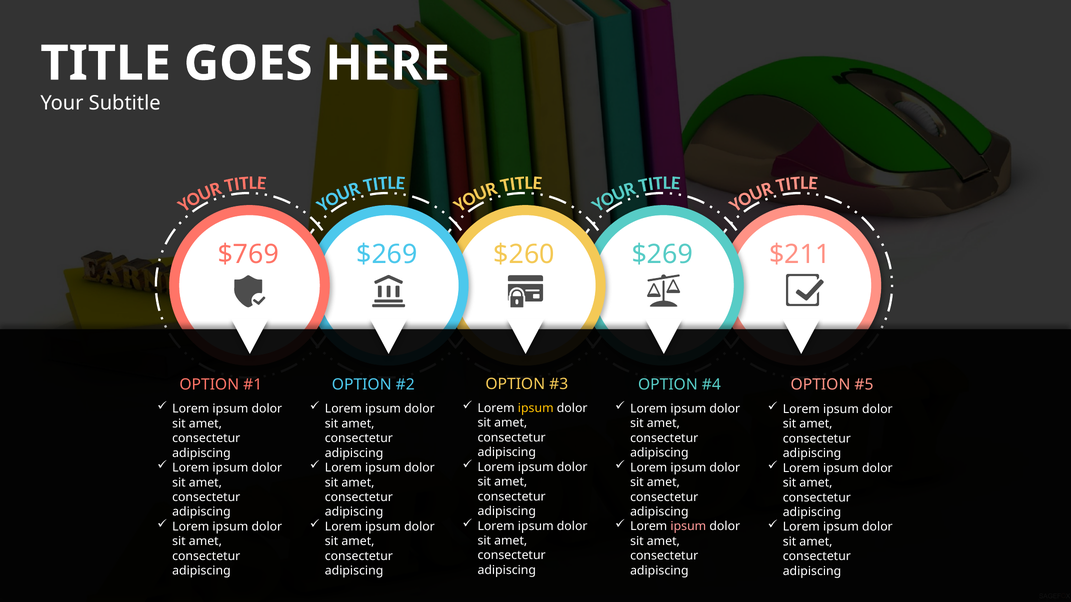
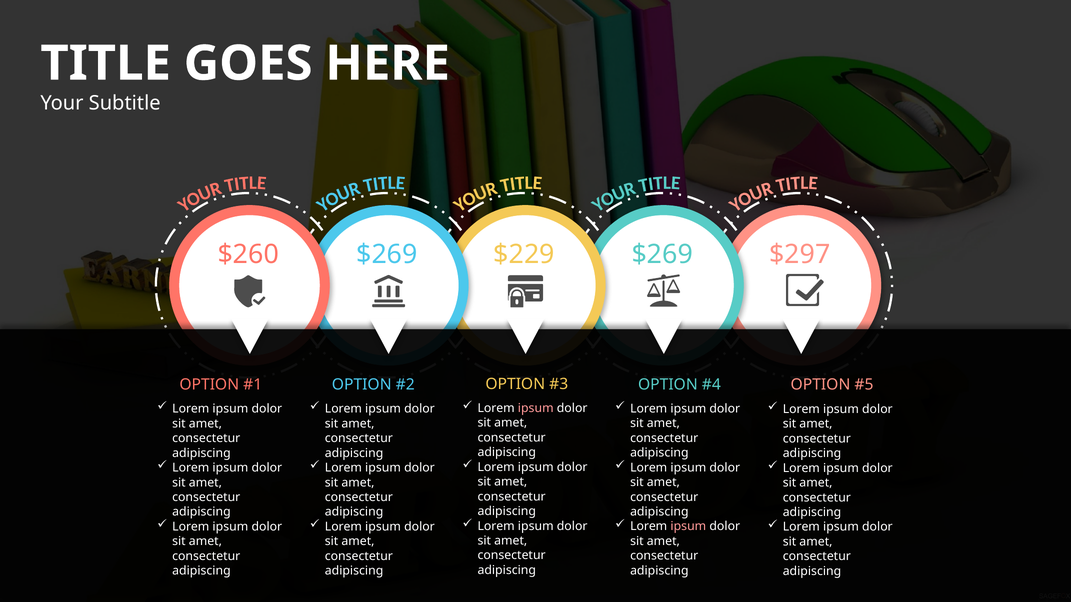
$769: $769 -> $260
$260: $260 -> $229
$211: $211 -> $297
ipsum at (536, 408) colour: yellow -> pink
